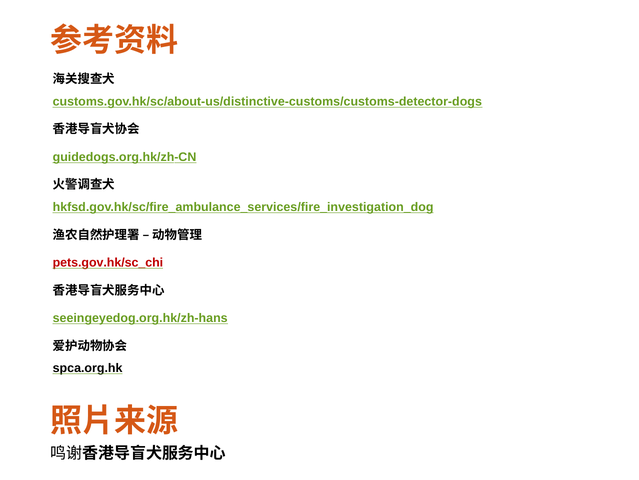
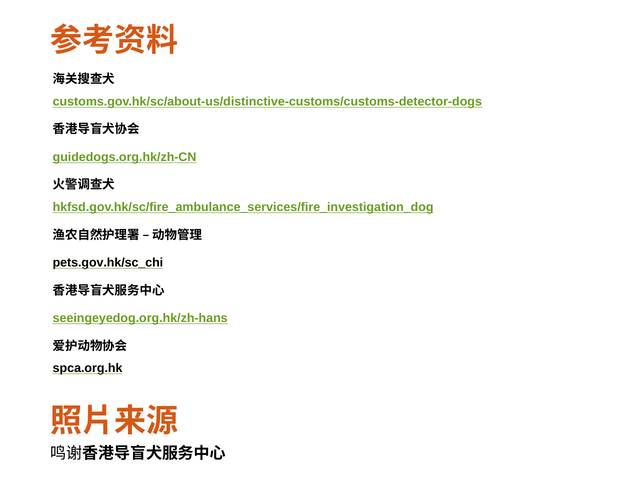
pets.gov.hk/sc_chi colour: red -> black
